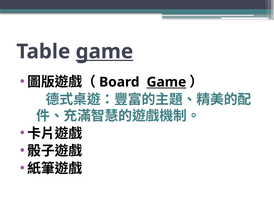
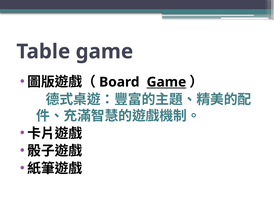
game at (104, 52) underline: present -> none
